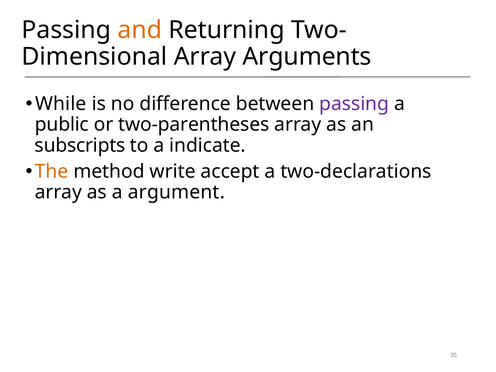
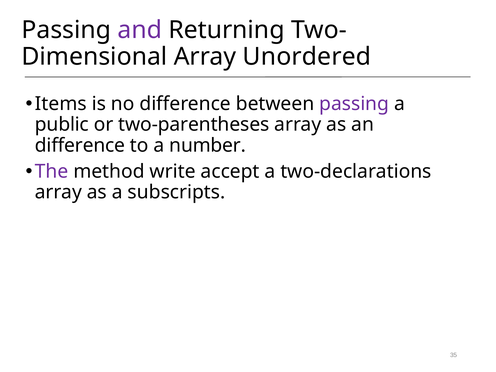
and colour: orange -> purple
Arguments: Arguments -> Unordered
While: While -> Items
subscripts at (80, 145): subscripts -> difference
indicate: indicate -> number
The colour: orange -> purple
argument: argument -> subscripts
